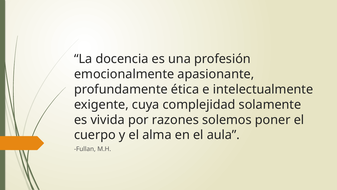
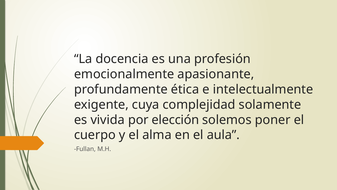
razones: razones -> elección
